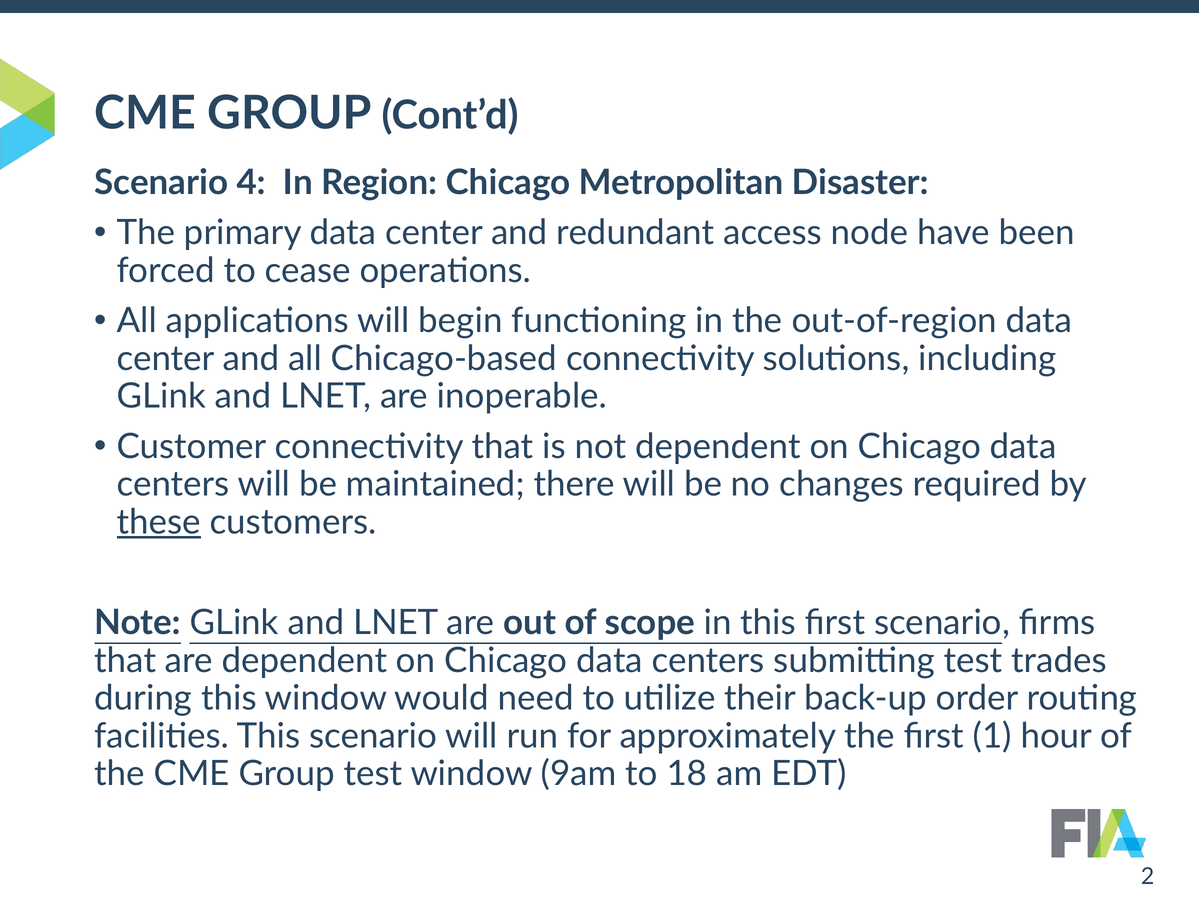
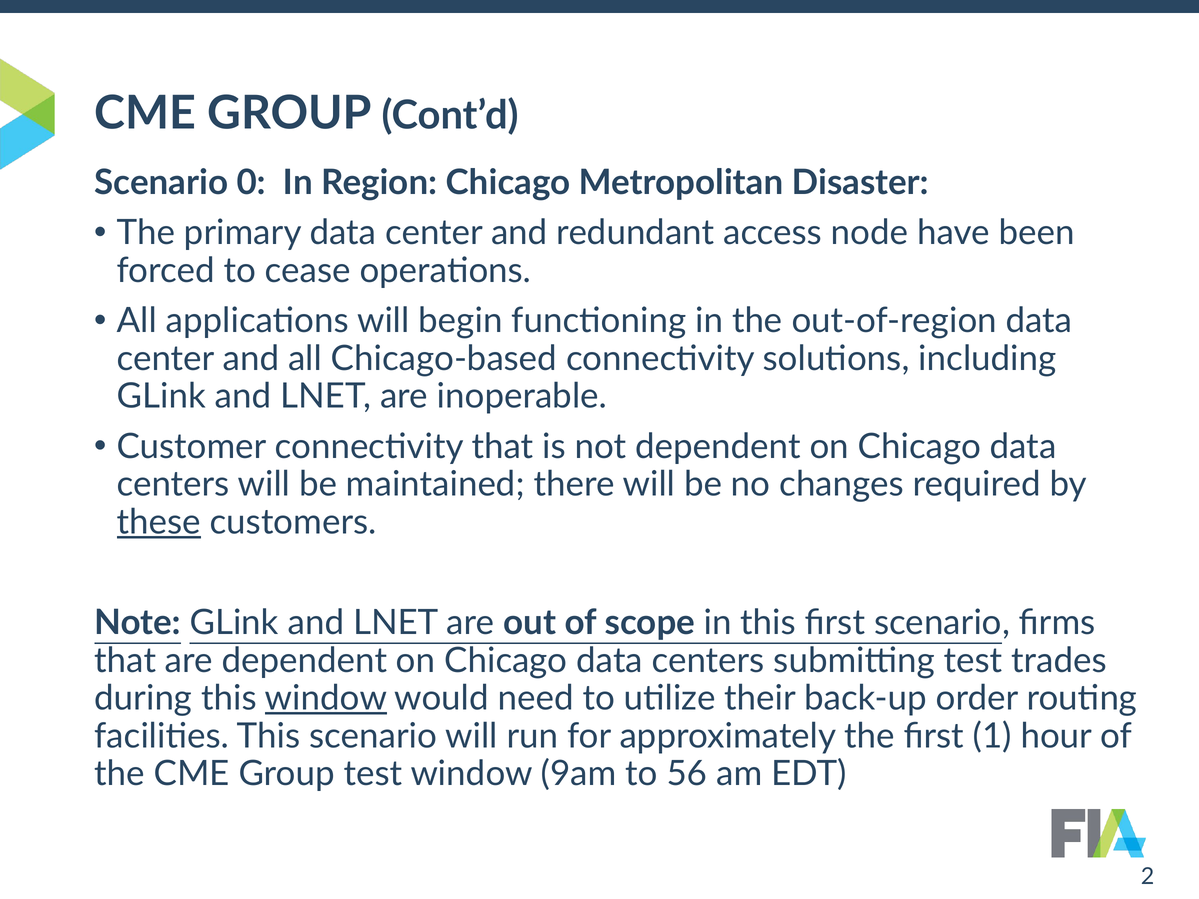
4: 4 -> 0
window at (326, 698) underline: none -> present
18: 18 -> 56
